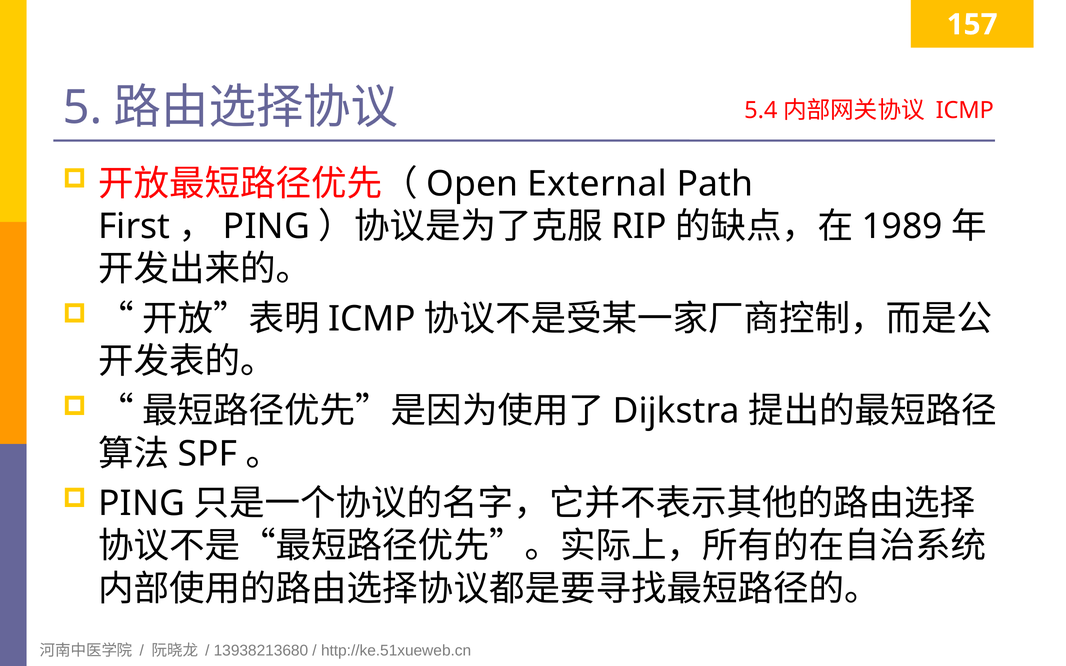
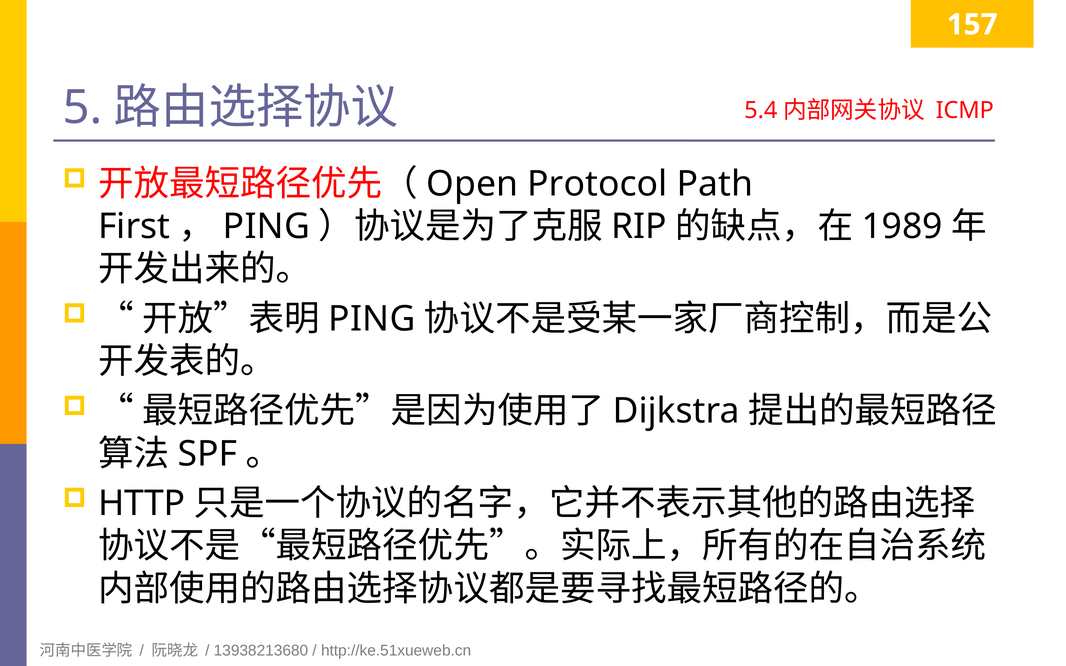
External: External -> Protocol
ICMP at (372, 319): ICMP -> PING
PING at (142, 504): PING -> HTTP
